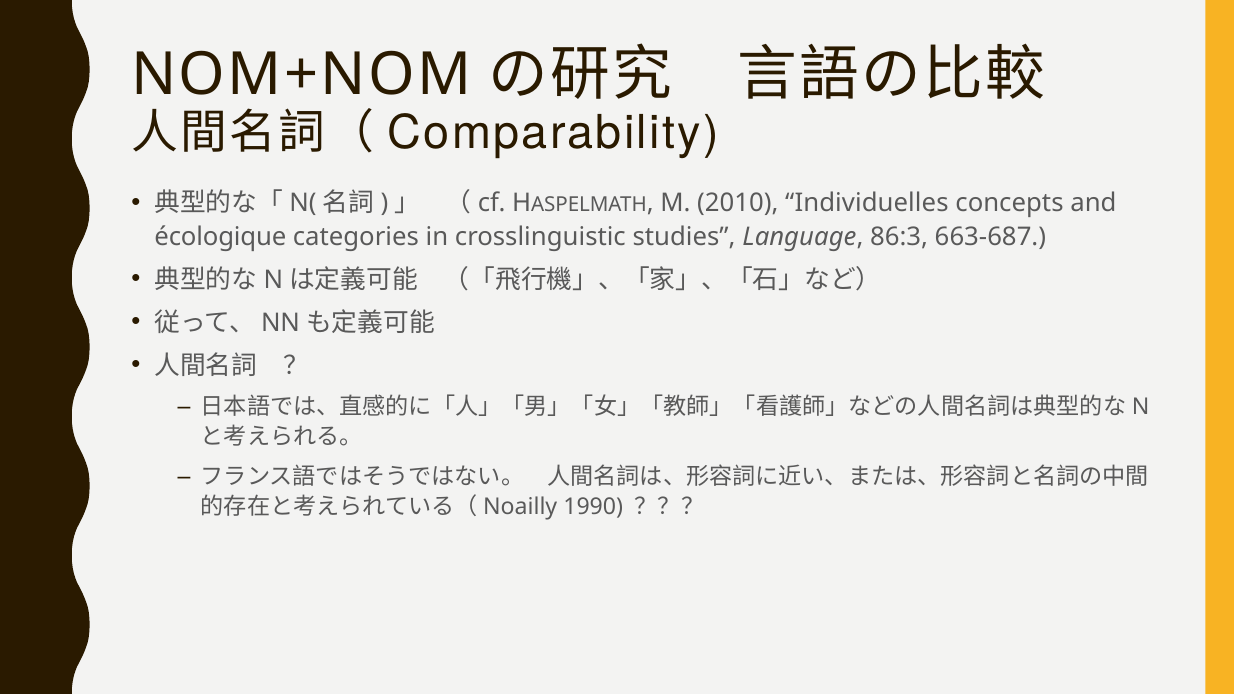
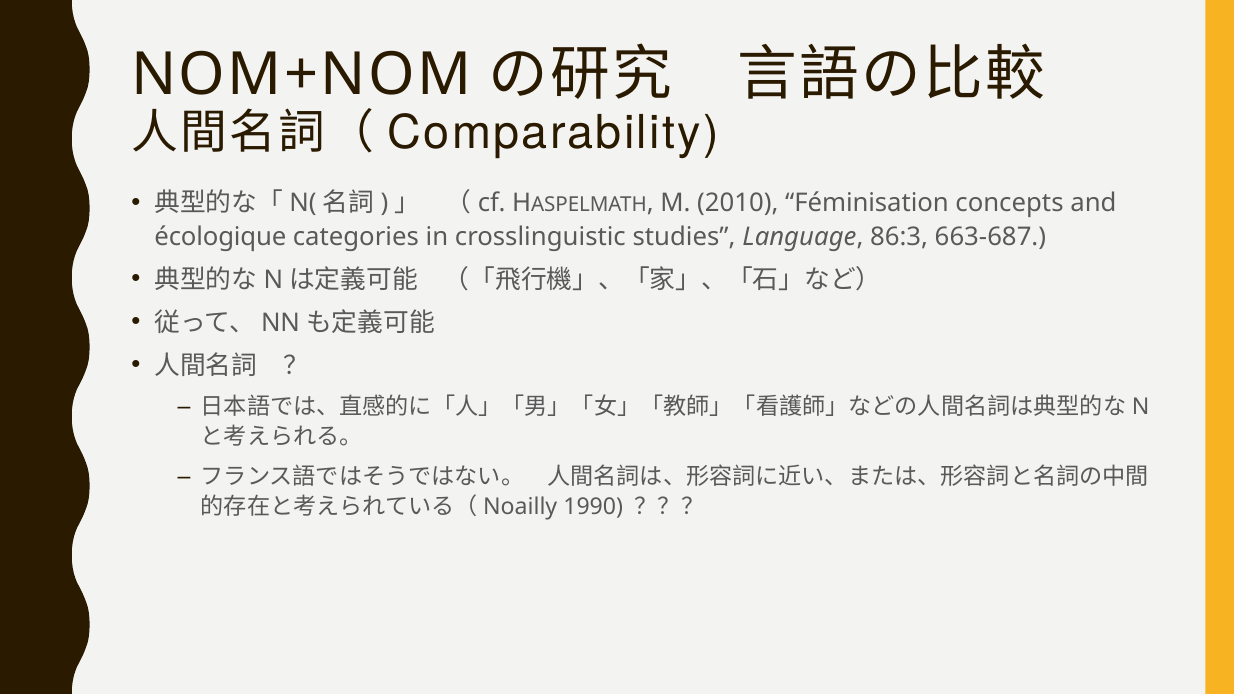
Individuelles: Individuelles -> Féminisation
